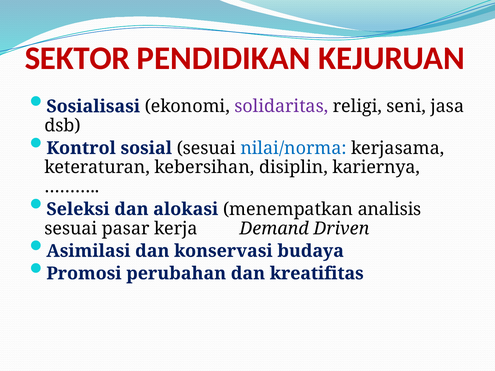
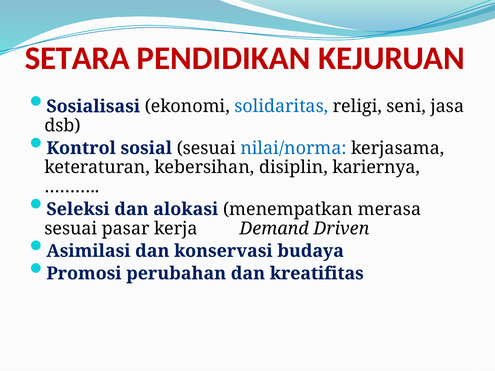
SEKTOR: SEKTOR -> SETARA
solidaritas colour: purple -> blue
analisis: analisis -> merasa
